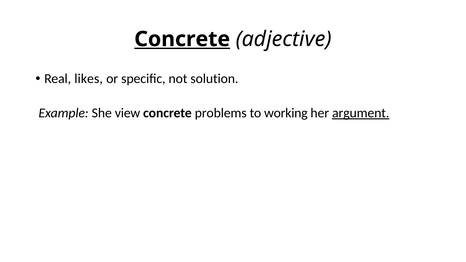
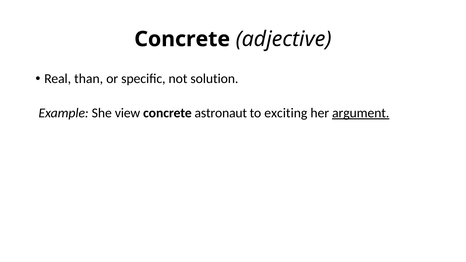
Concrete at (182, 39) underline: present -> none
likes: likes -> than
problems: problems -> astronaut
working: working -> exciting
